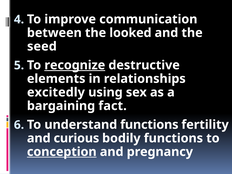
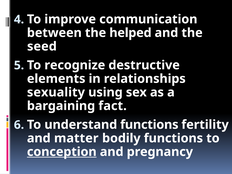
looked: looked -> helped
recognize underline: present -> none
excitedly: excitedly -> sexuality
curious: curious -> matter
